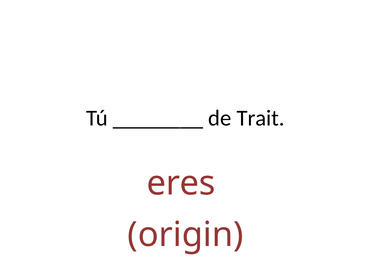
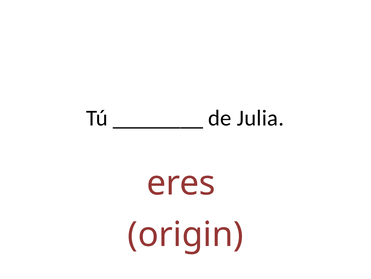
Trait: Trait -> Julia
